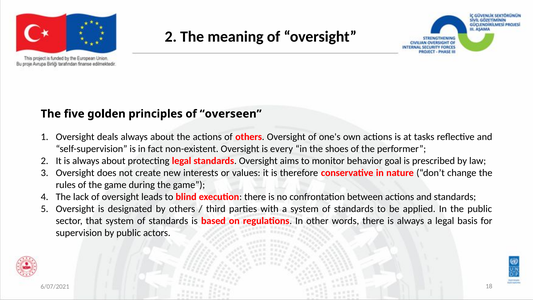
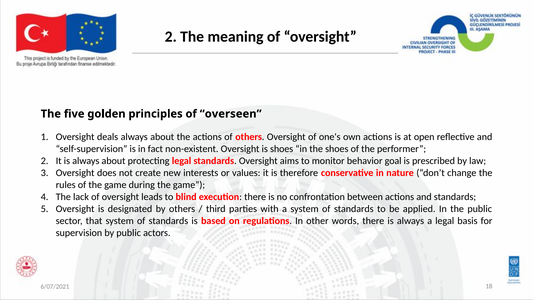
tasks: tasks -> open
is every: every -> shoes
